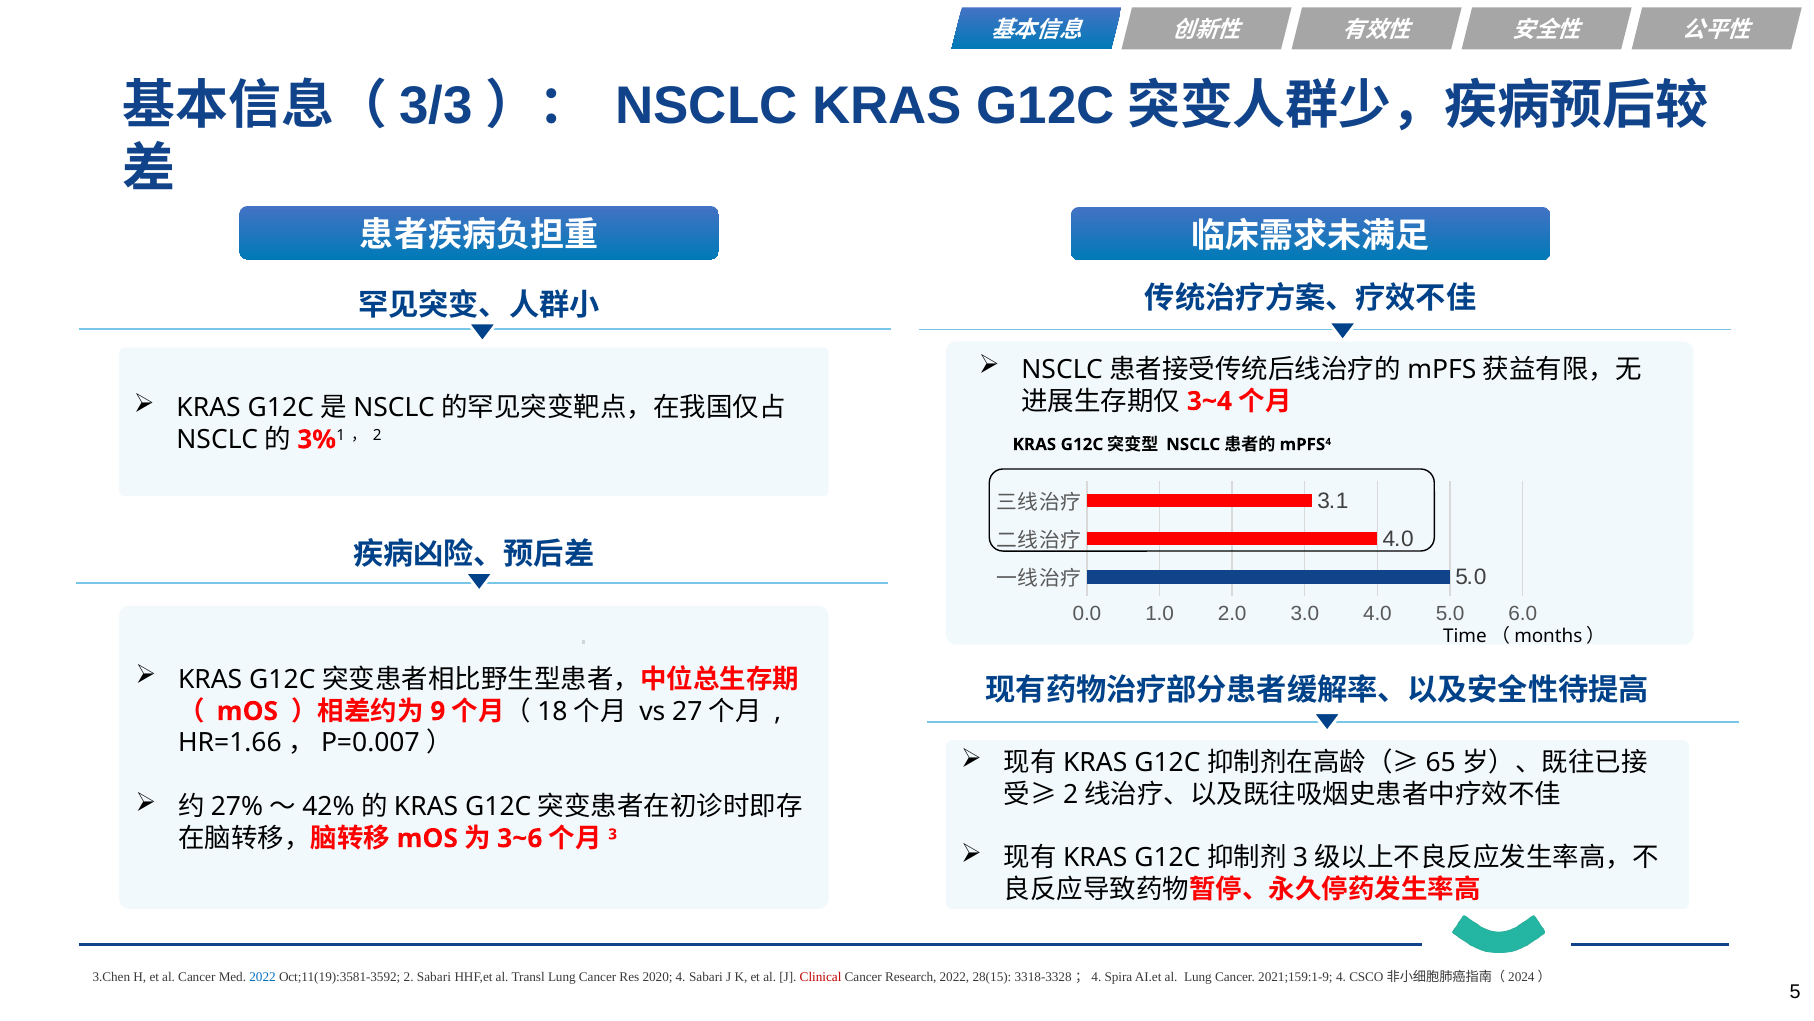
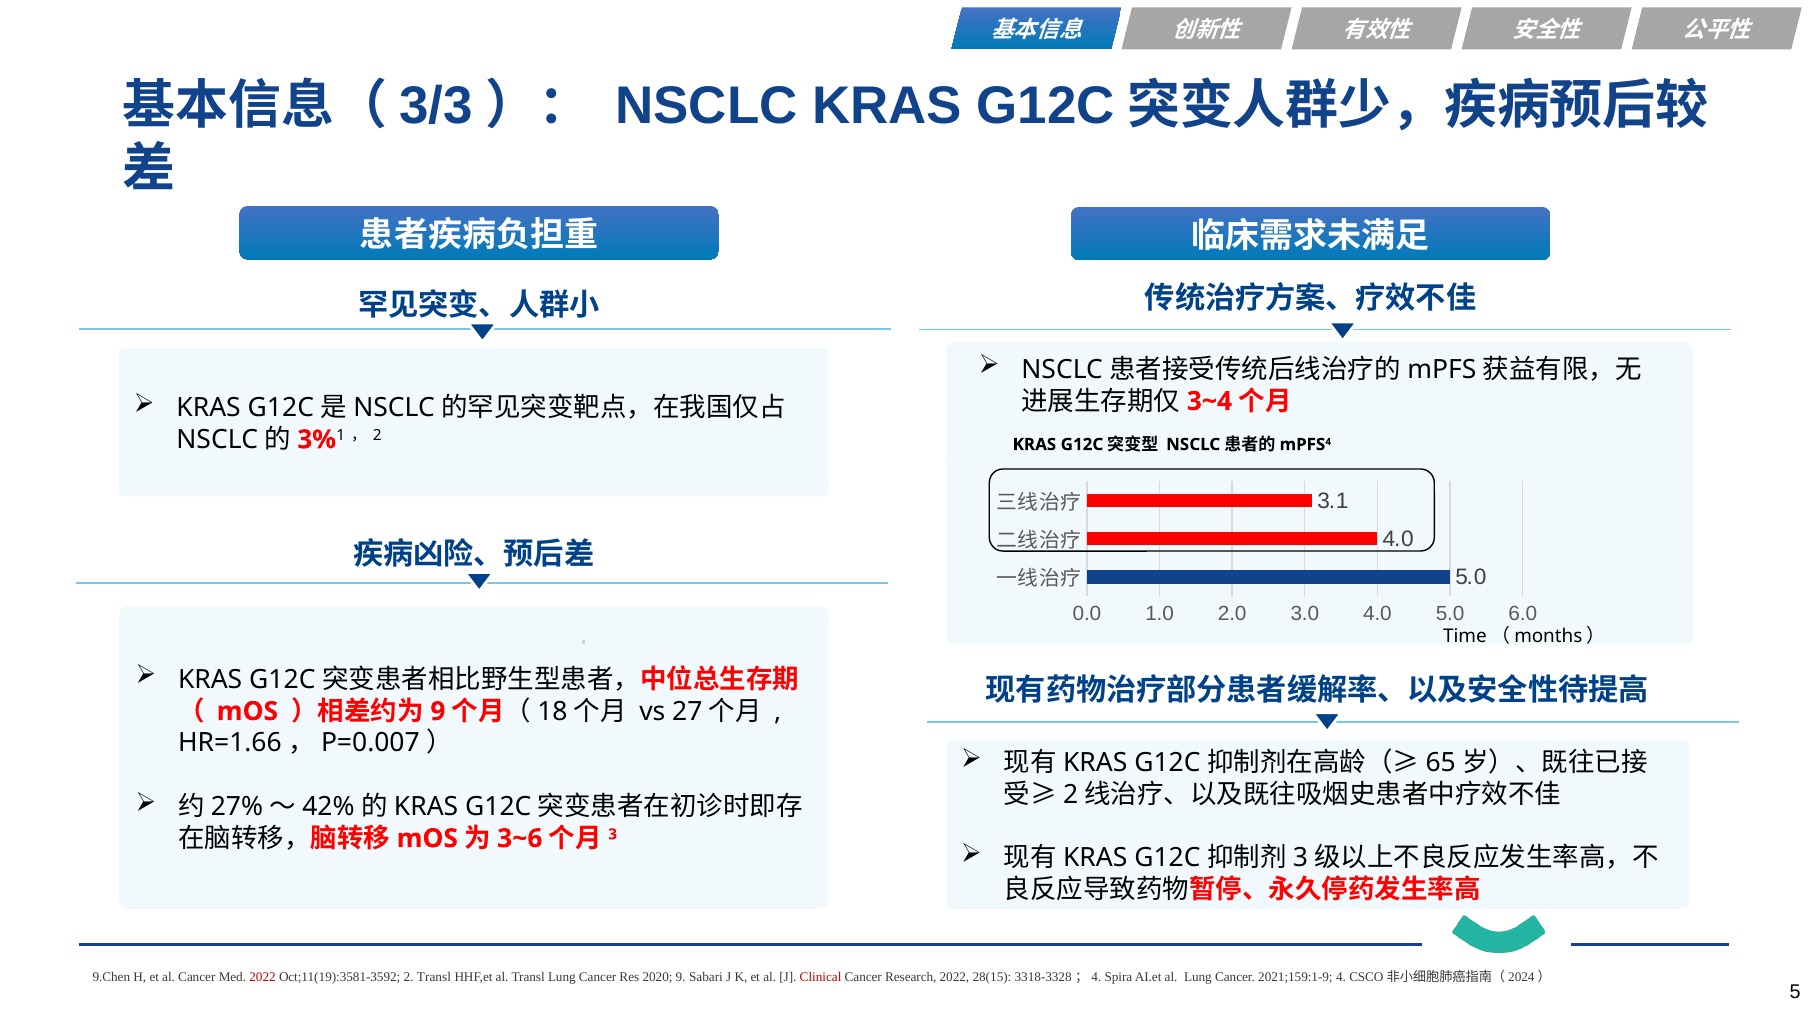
3.Chen: 3.Chen -> 9.Chen
2022 at (263, 976) colour: blue -> red
2 Sabari: Sabari -> Transl
2020 4: 4 -> 9
